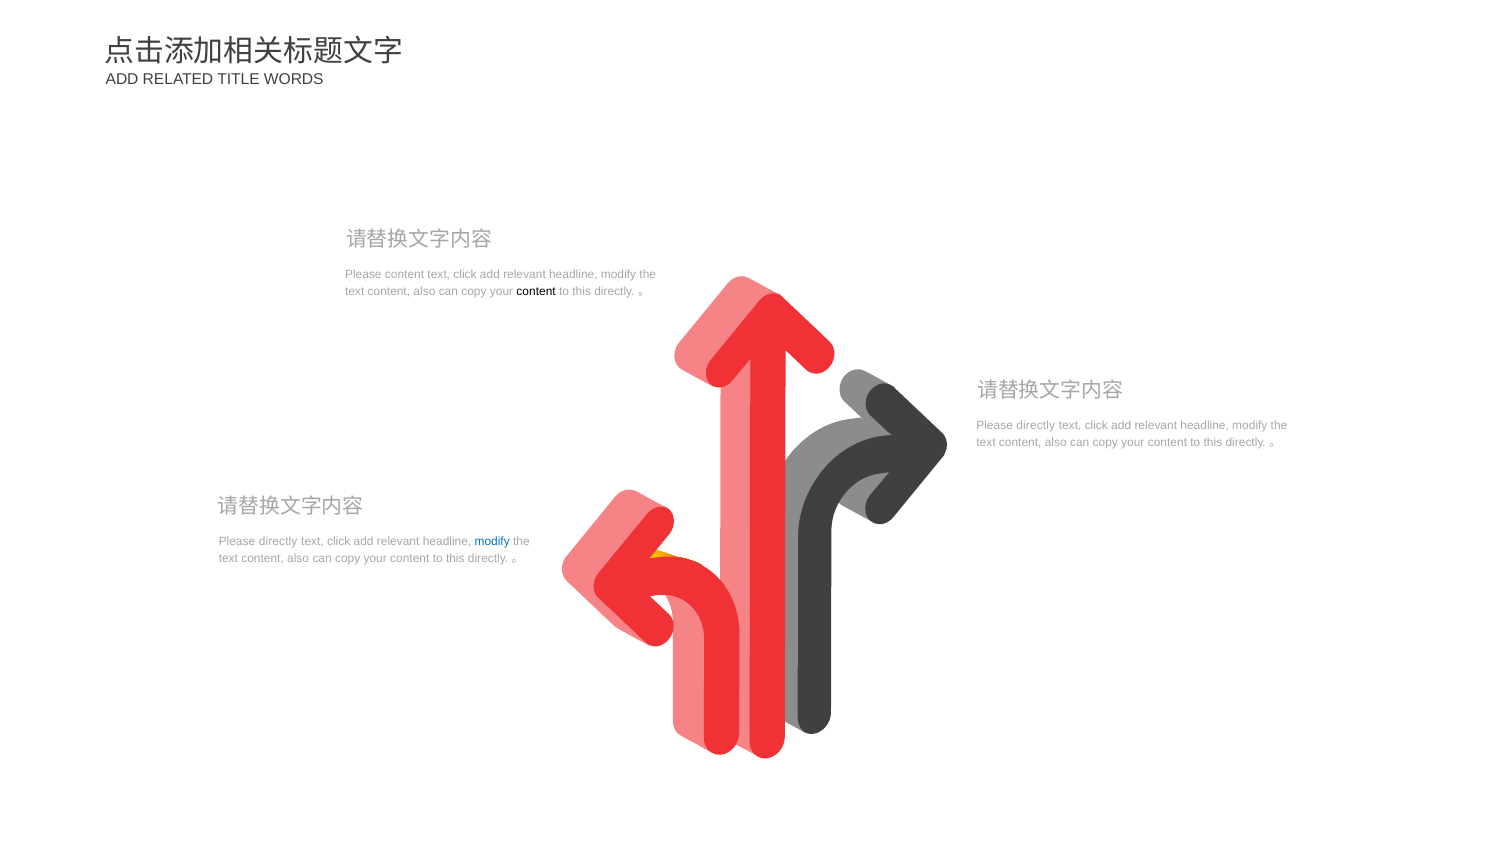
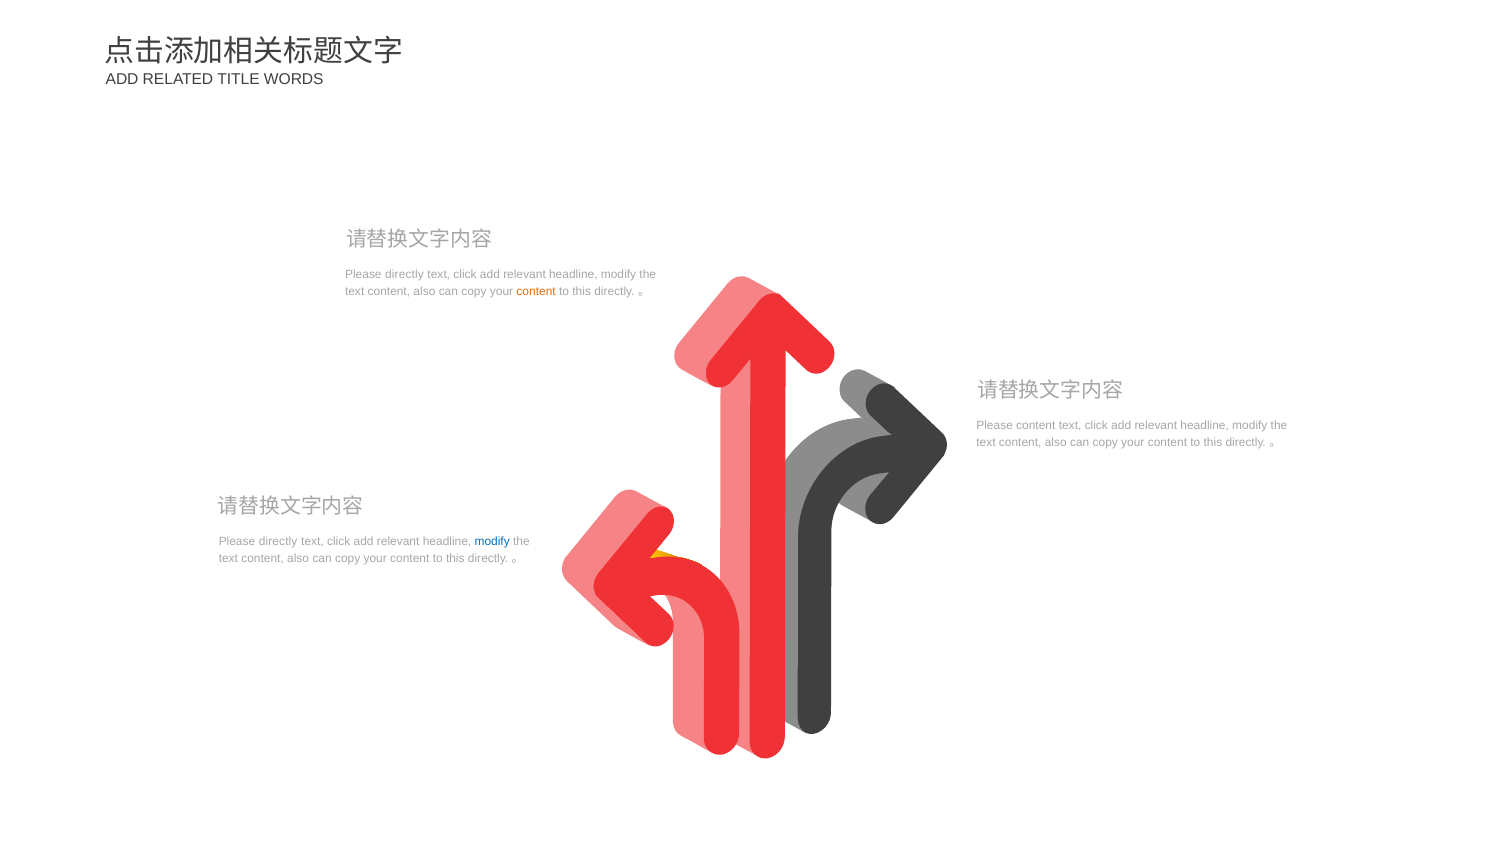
content at (405, 274): content -> directly
content at (536, 291) colour: black -> orange
directly at (1036, 426): directly -> content
